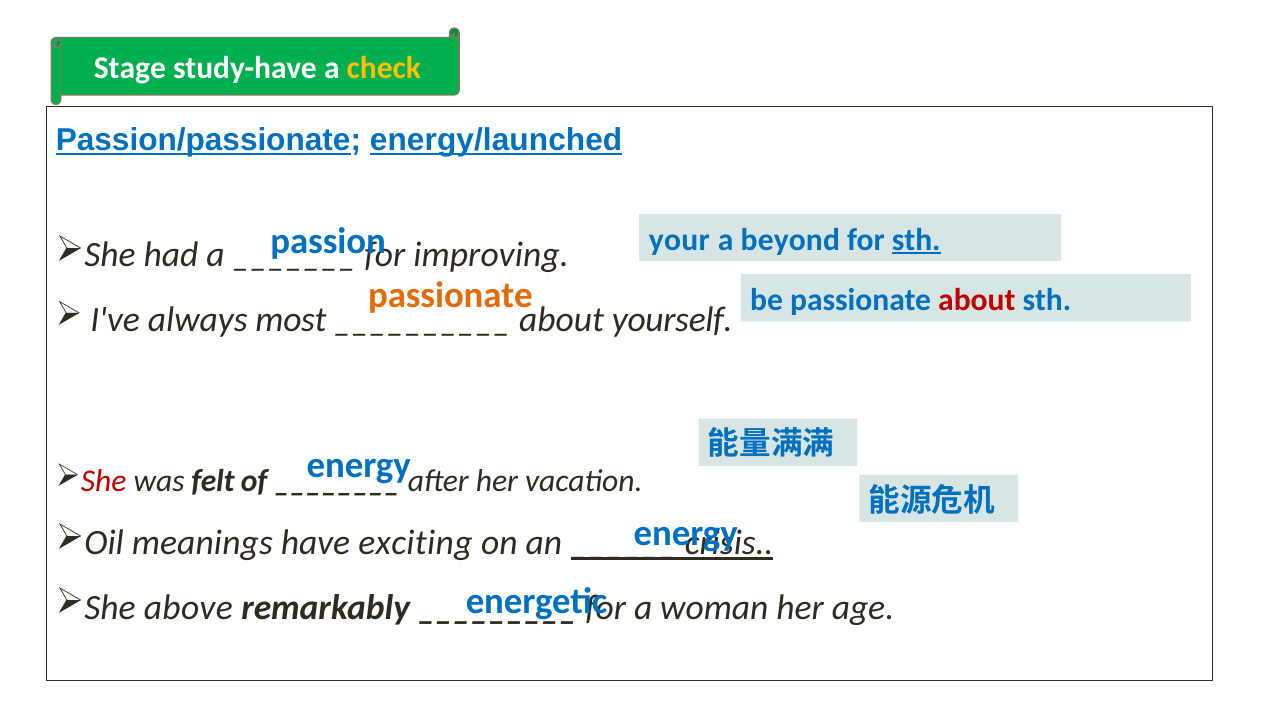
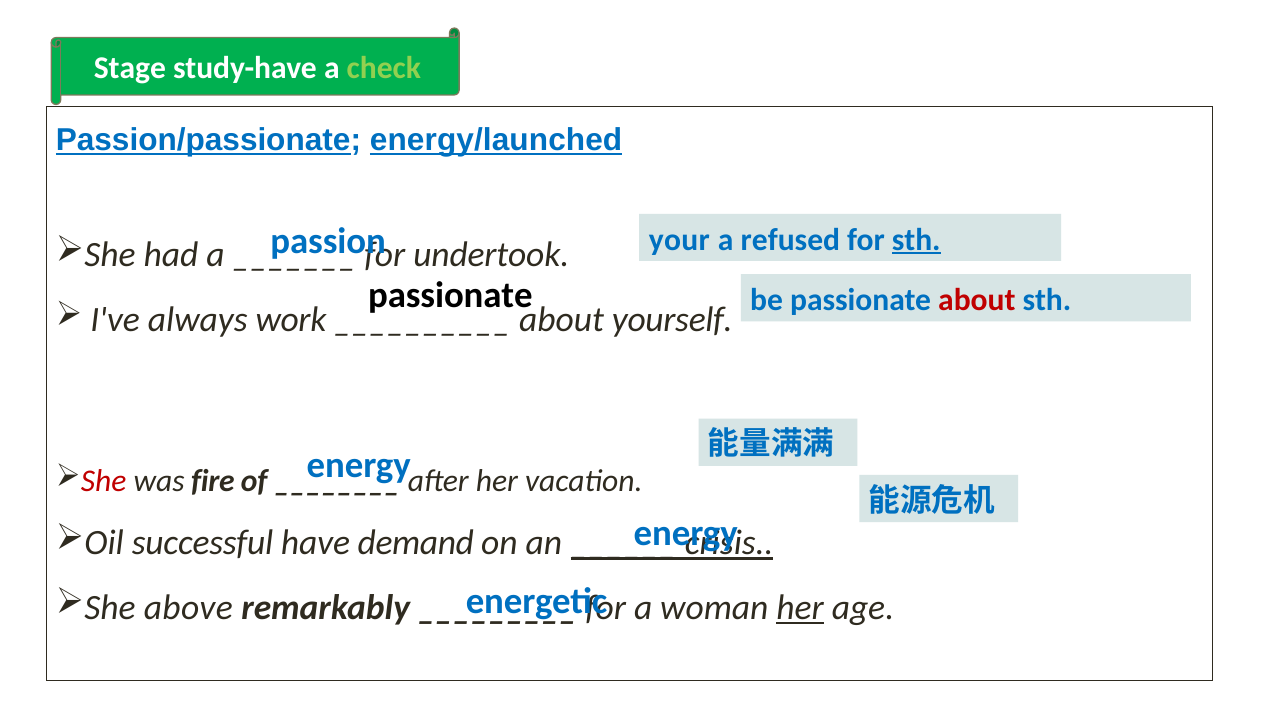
check colour: yellow -> light green
beyond: beyond -> refused
improving: improving -> undertook
passionate at (450, 295) colour: orange -> black
most: most -> work
felt: felt -> fire
meanings: meanings -> successful
exciting: exciting -> demand
her at (800, 607) underline: none -> present
